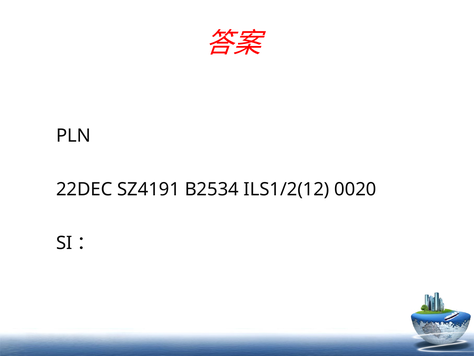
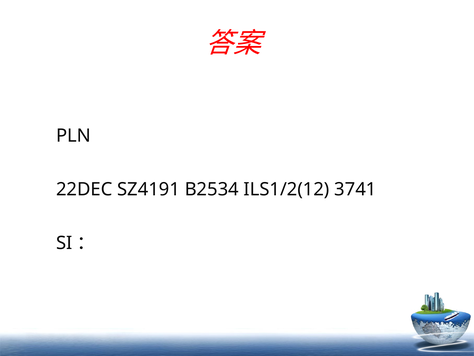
0020: 0020 -> 3741
